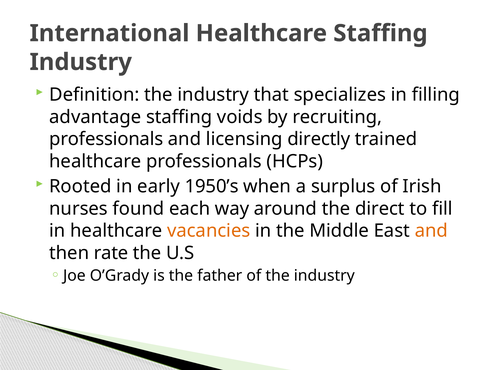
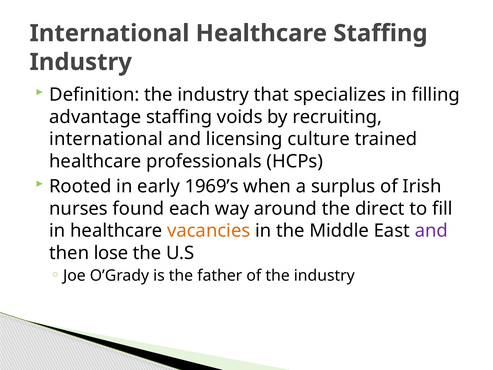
professionals at (106, 139): professionals -> international
directly: directly -> culture
1950’s: 1950’s -> 1969’s
and at (431, 231) colour: orange -> purple
rate: rate -> lose
